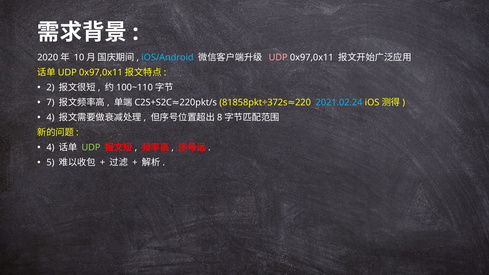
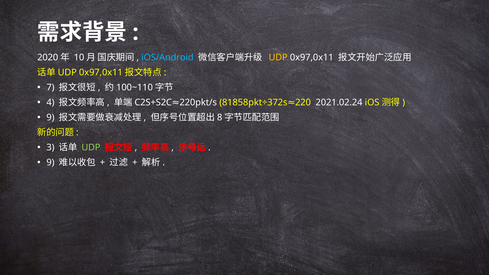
UDP at (278, 57) colour: pink -> yellow
2: 2 -> 7
7: 7 -> 4
2021.02.24 colour: light blue -> white
4 at (50, 117): 4 -> 9
4 at (50, 147): 4 -> 3
5 at (50, 162): 5 -> 9
